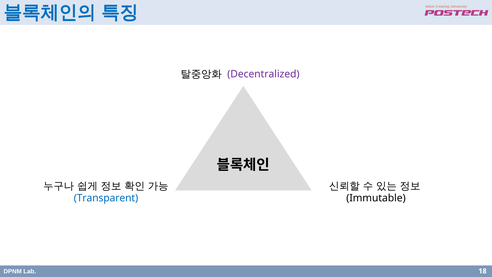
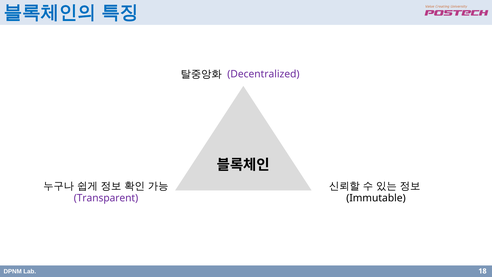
Transparent colour: blue -> purple
